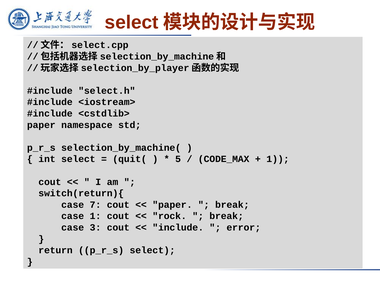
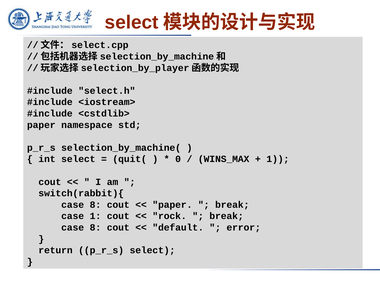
5: 5 -> 0
CODE_MAX: CODE_MAX -> WINS_MAX
switch(return){: switch(return){ -> switch(rabbit){
7 at (95, 205): 7 -> 8
3 at (95, 227): 3 -> 8
include: include -> default
